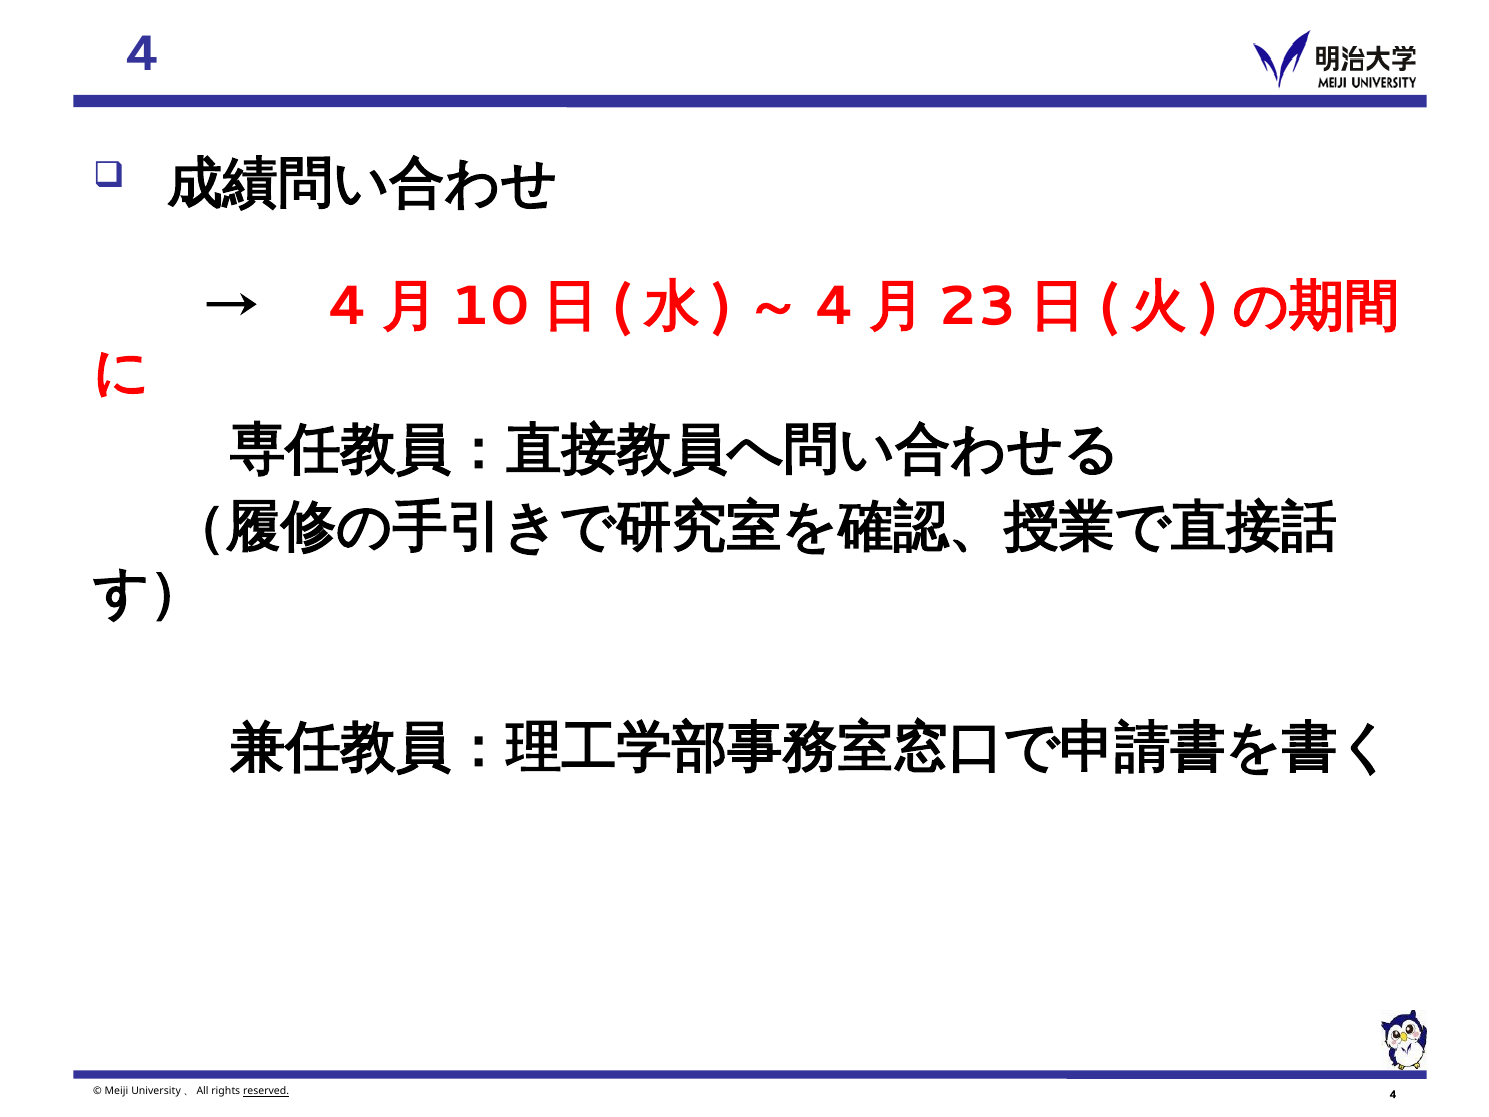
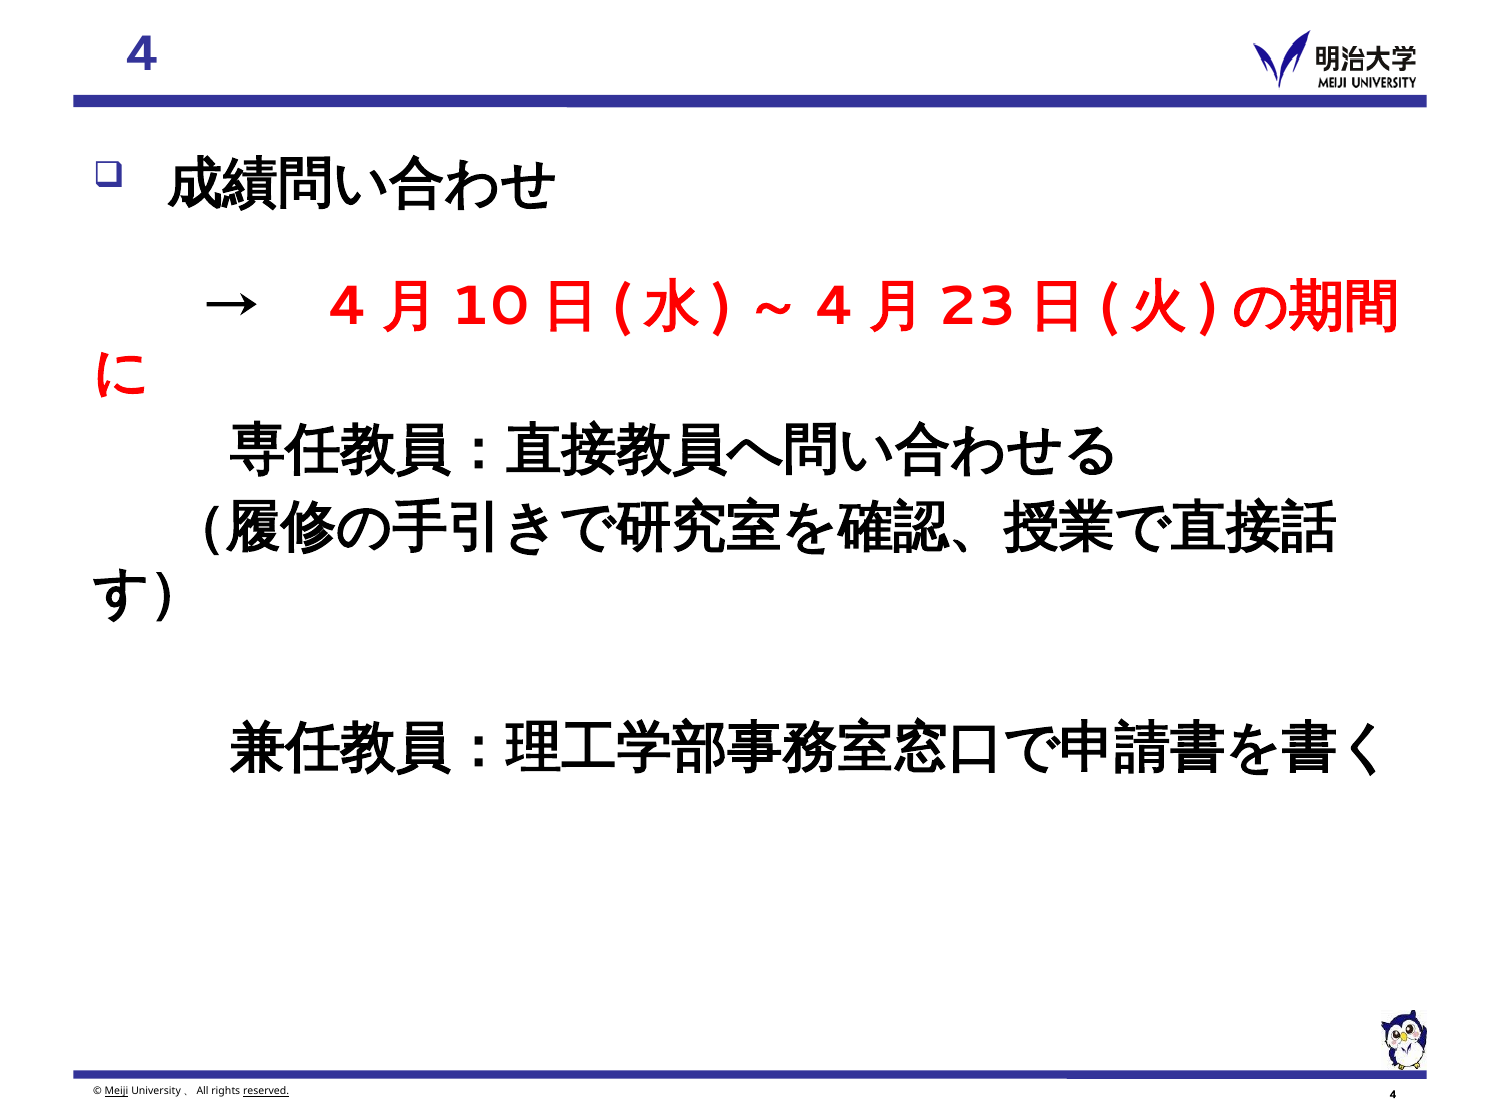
Meiji underline: none -> present
